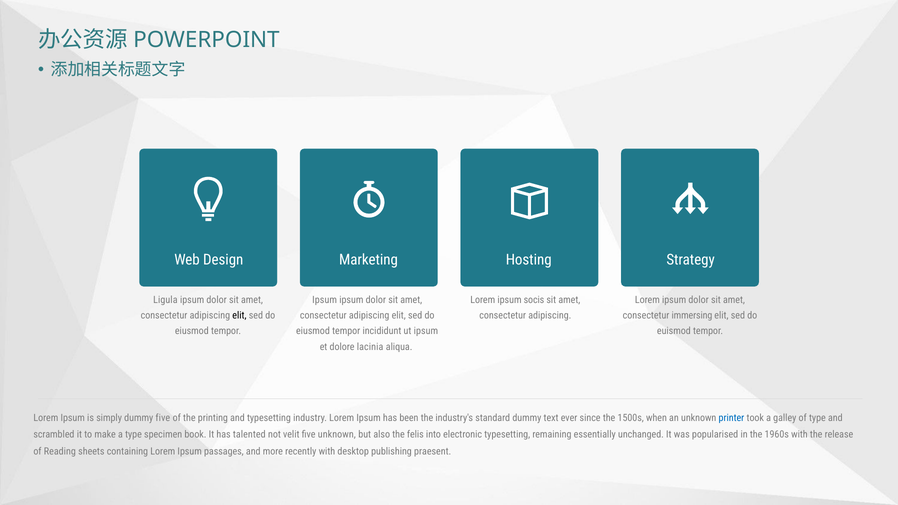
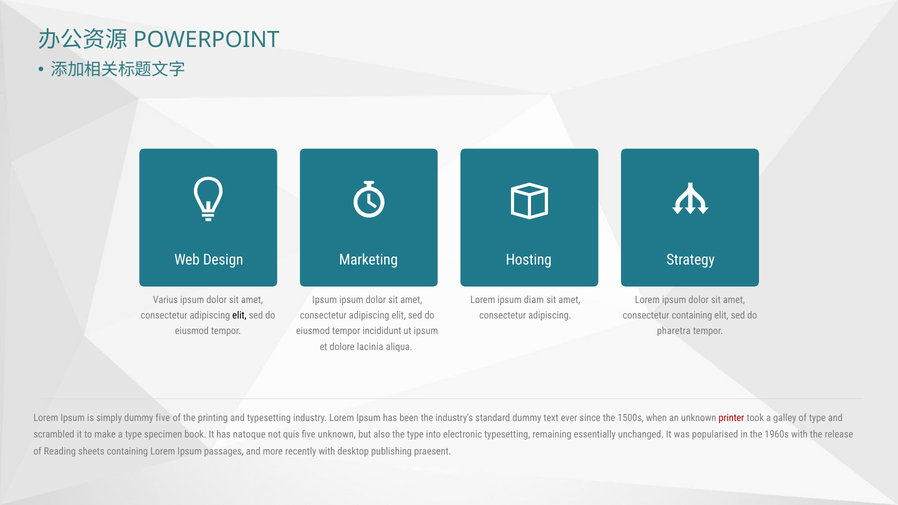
Ligula: Ligula -> Varius
socis: socis -> diam
consectetur immersing: immersing -> containing
euismod: euismod -> pharetra
printer colour: blue -> red
talented: talented -> natoque
velit: velit -> quis
the felis: felis -> type
